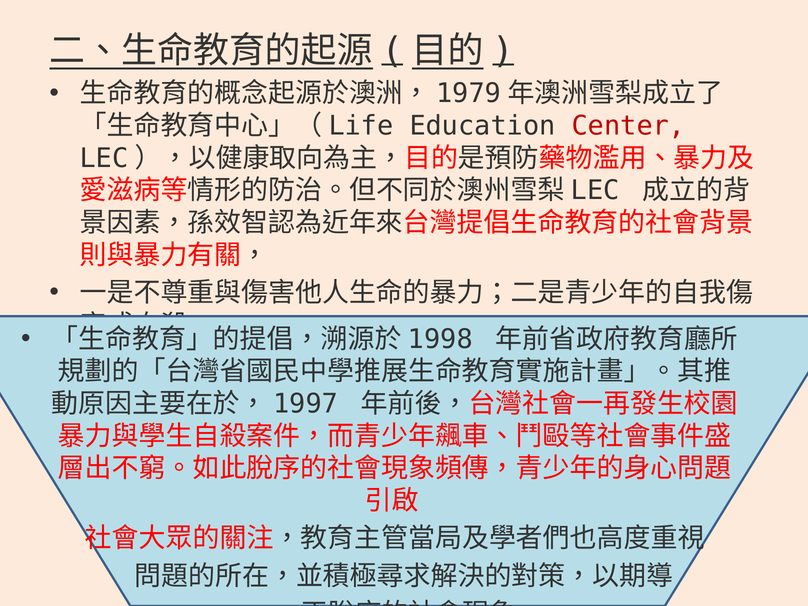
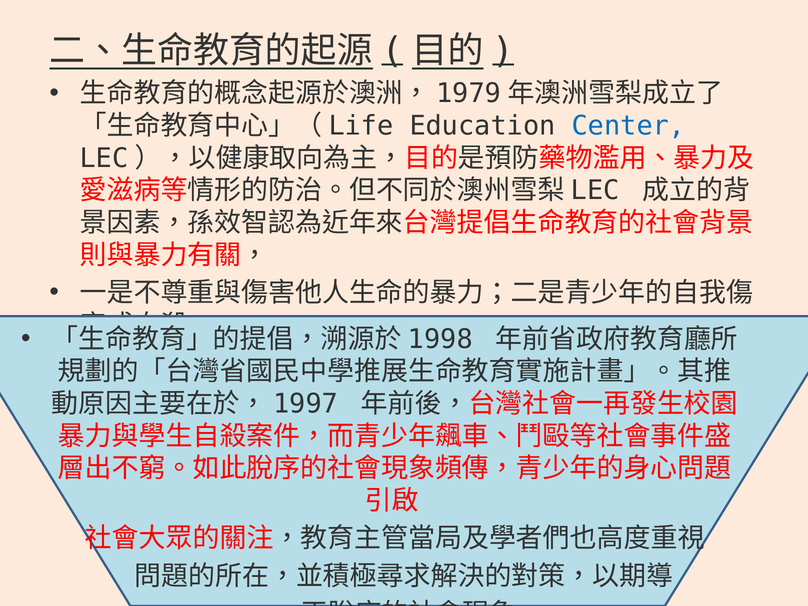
Center colour: red -> blue
